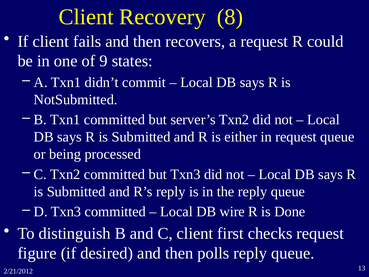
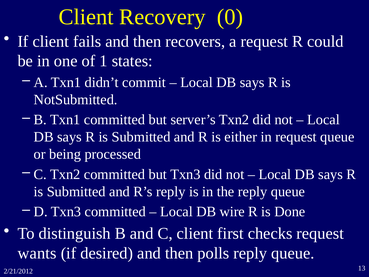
8: 8 -> 0
9: 9 -> 1
figure: figure -> wants
